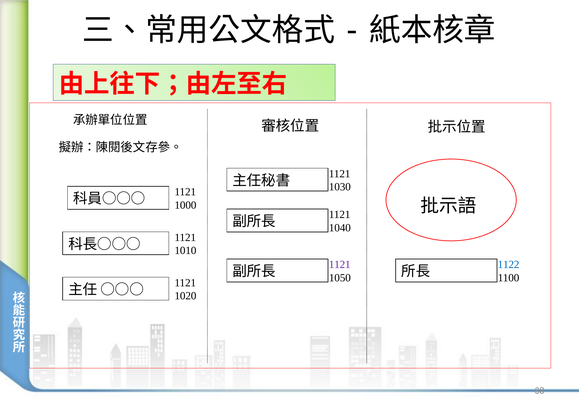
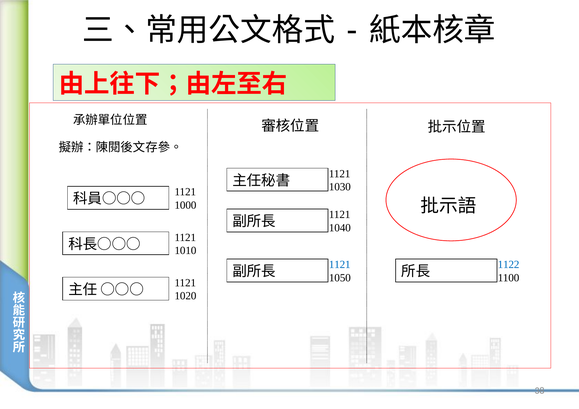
1121 at (340, 265) colour: purple -> blue
